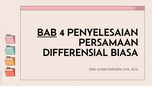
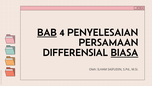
BIASA underline: none -> present
